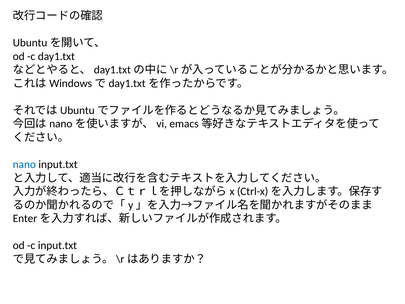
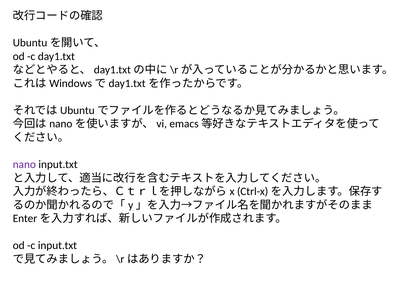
nano colour: blue -> purple
